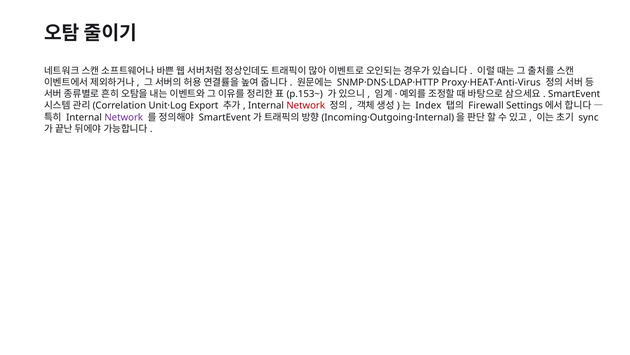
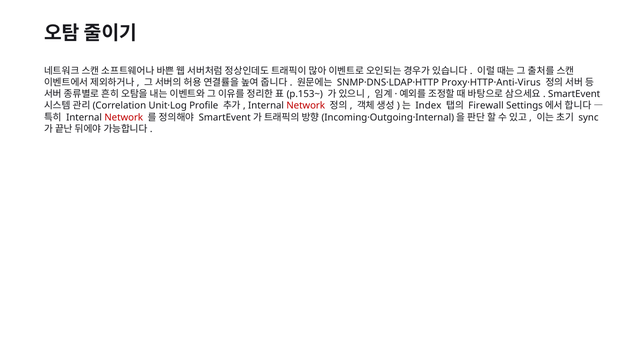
Proxy·HEAT·Anti-Virus: Proxy·HEAT·Anti-Virus -> Proxy·HTTP·Anti-Virus
Export: Export -> Profile
Network at (124, 117) colour: purple -> red
